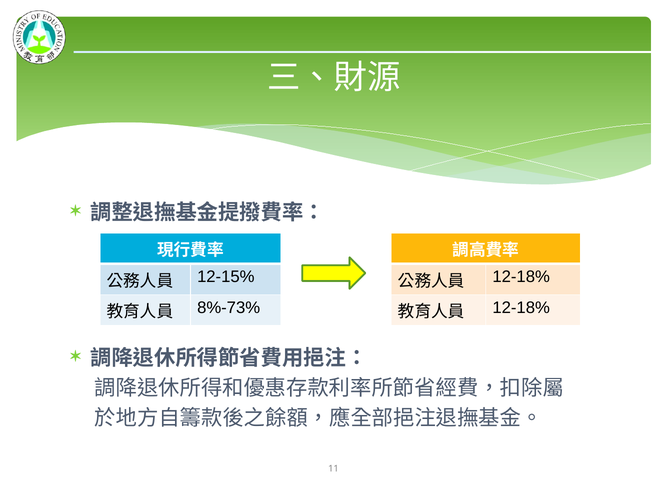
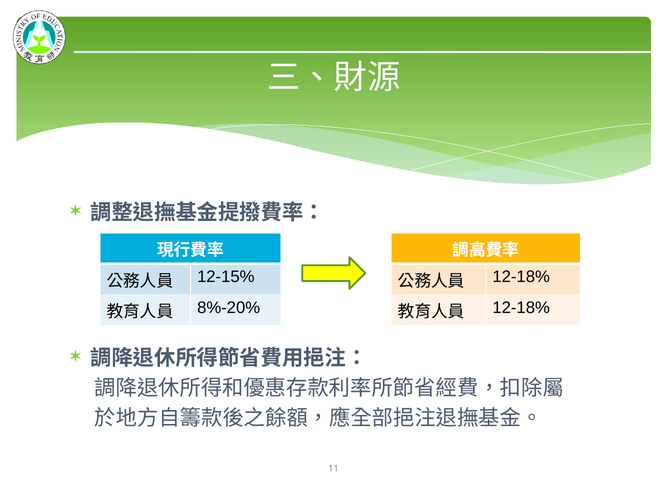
8%-73%: 8%-73% -> 8%-20%
